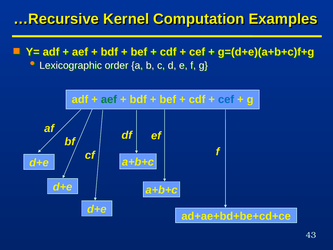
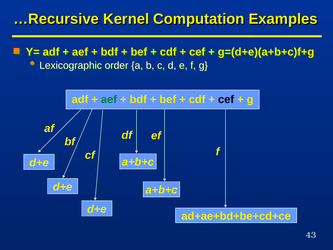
cef at (226, 99) colour: blue -> black
